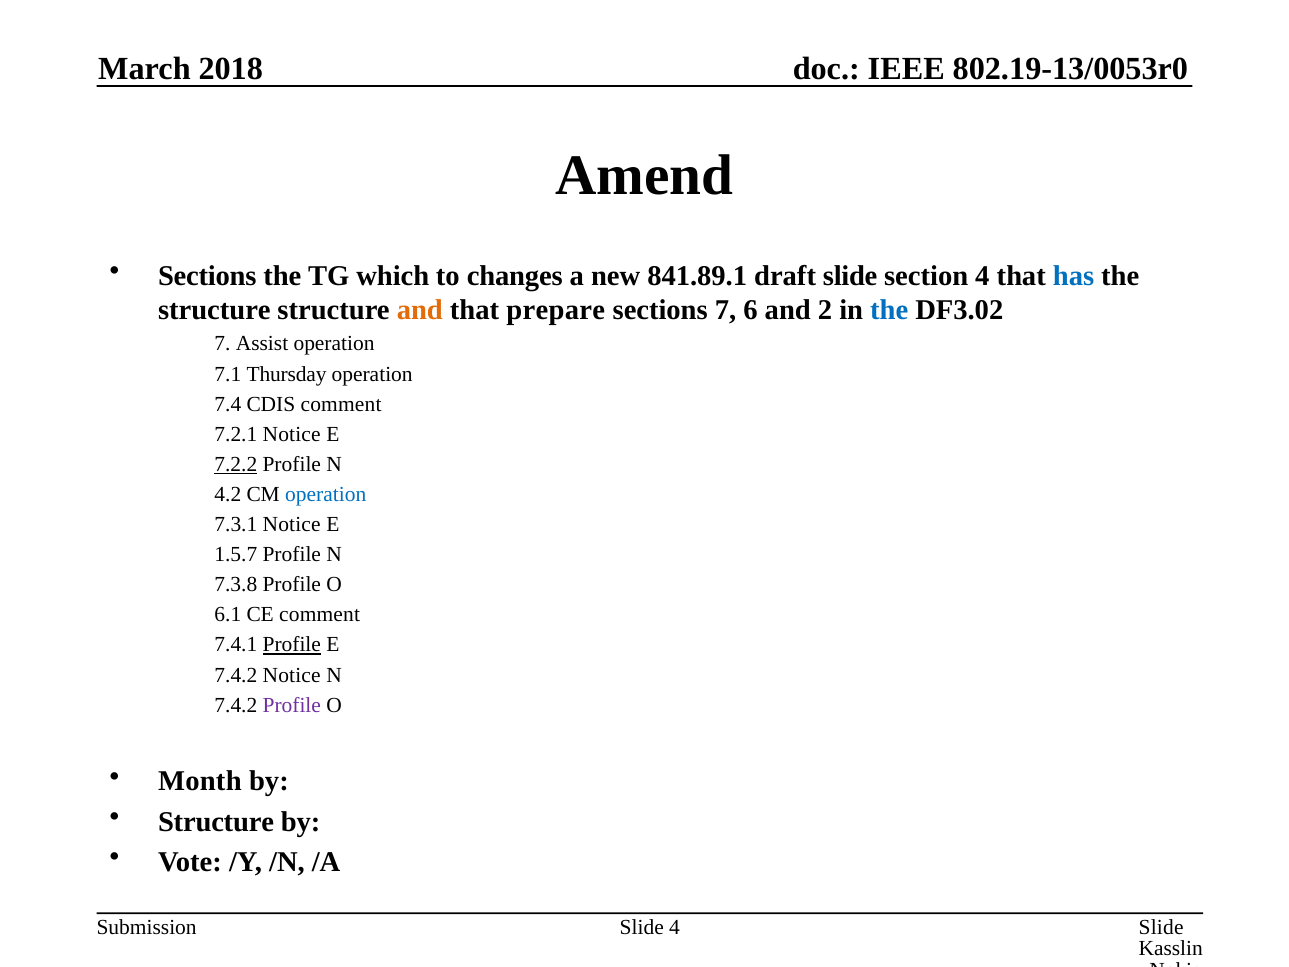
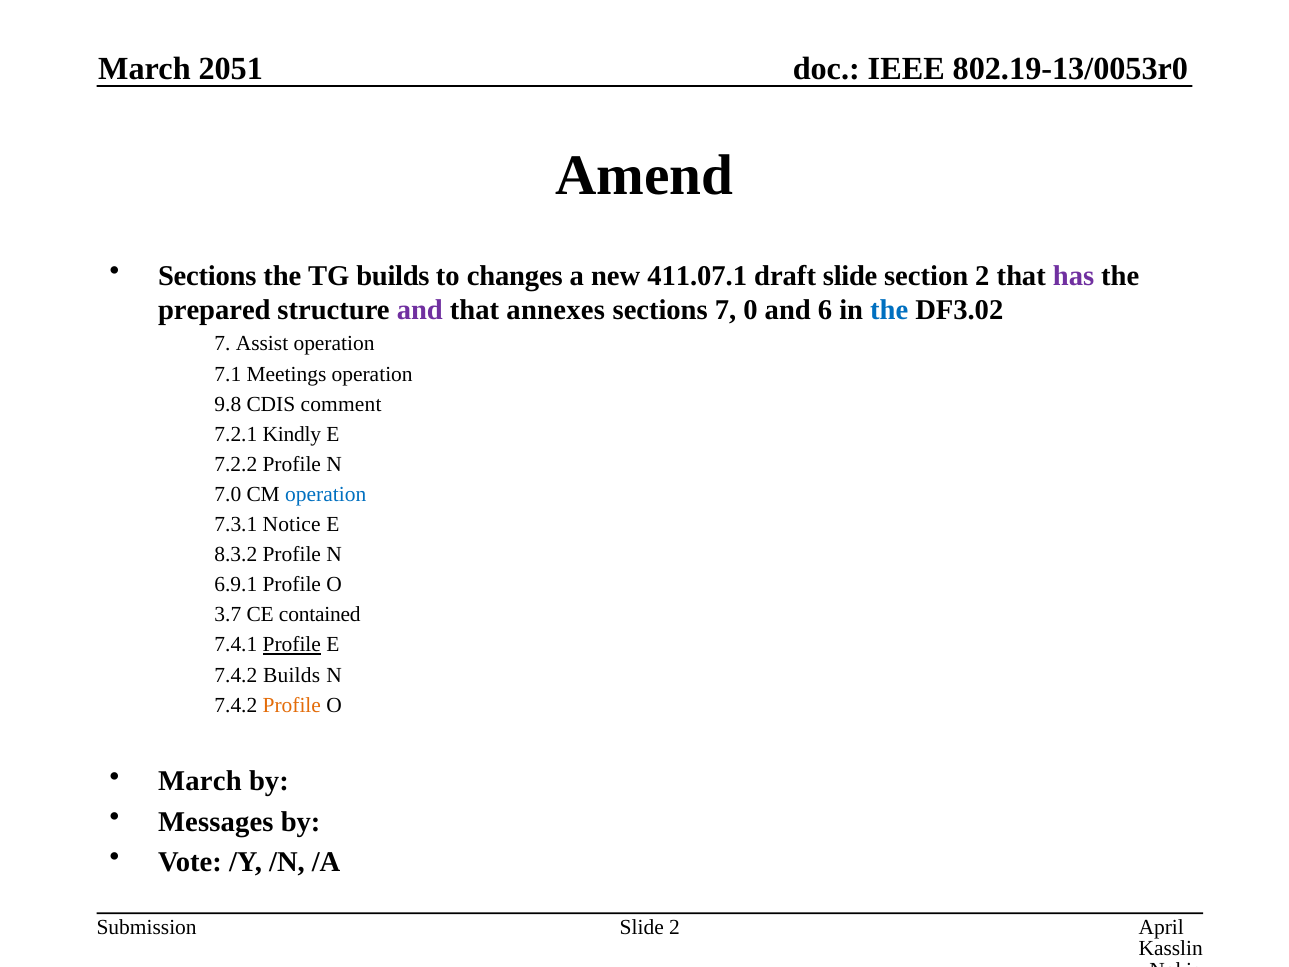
2018: 2018 -> 2051
TG which: which -> builds
841.89.1: 841.89.1 -> 411.07.1
section 4: 4 -> 2
has colour: blue -> purple
structure at (214, 310): structure -> prepared
and at (420, 310) colour: orange -> purple
prepare: prepare -> annexes
6: 6 -> 0
2: 2 -> 6
Thursday: Thursday -> Meetings
7.4: 7.4 -> 9.8
7.2.1 Notice: Notice -> Kindly
7.2.2 underline: present -> none
4.2: 4.2 -> 7.0
1.5.7: 1.5.7 -> 8.3.2
7.3.8: 7.3.8 -> 6.9.1
6.1: 6.1 -> 3.7
CE comment: comment -> contained
7.4.2 Notice: Notice -> Builds
Profile at (292, 705) colour: purple -> orange
Month at (200, 781): Month -> March
Structure at (216, 821): Structure -> Messages
Slide at (1161, 927): Slide -> April
Slide 4: 4 -> 2
